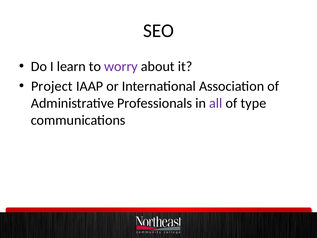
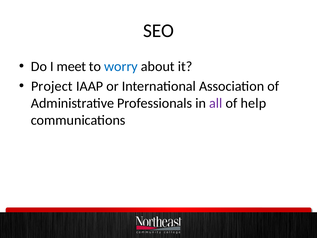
learn: learn -> meet
worry colour: purple -> blue
type: type -> help
